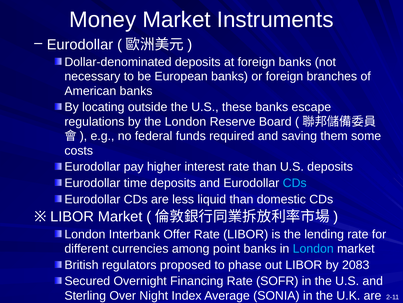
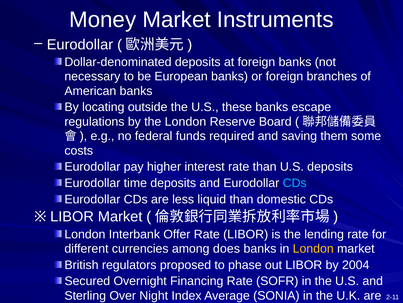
point: point -> does
London at (313, 248) colour: light blue -> yellow
2083: 2083 -> 2004
